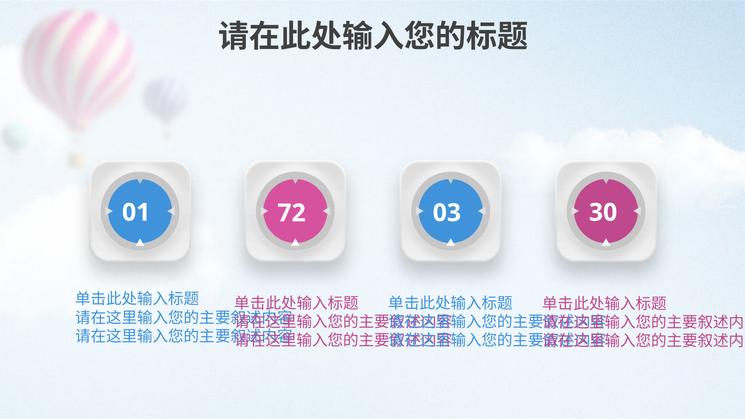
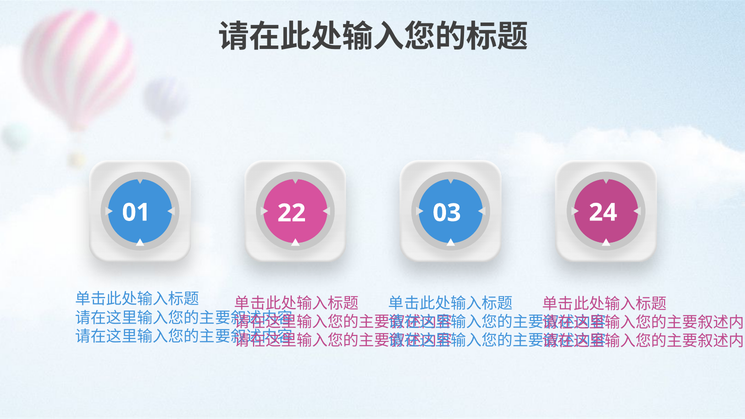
72: 72 -> 22
30: 30 -> 24
